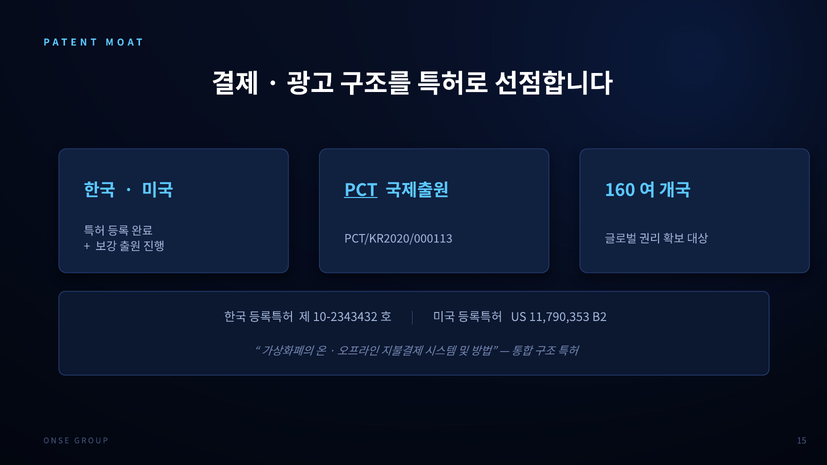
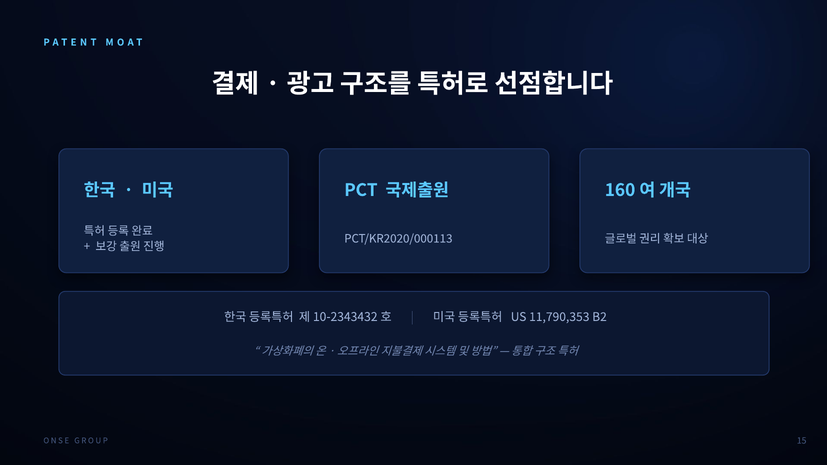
PCT underline: present -> none
